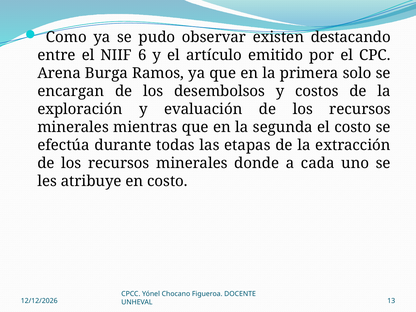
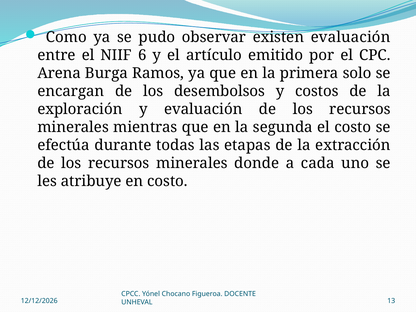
existen destacando: destacando -> evaluación
